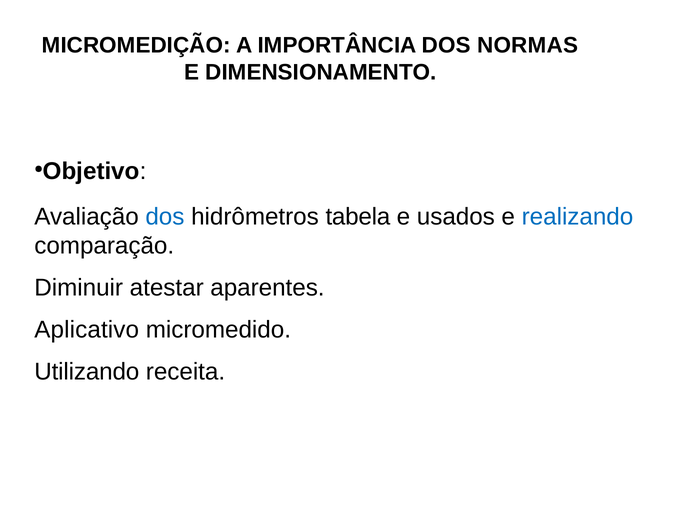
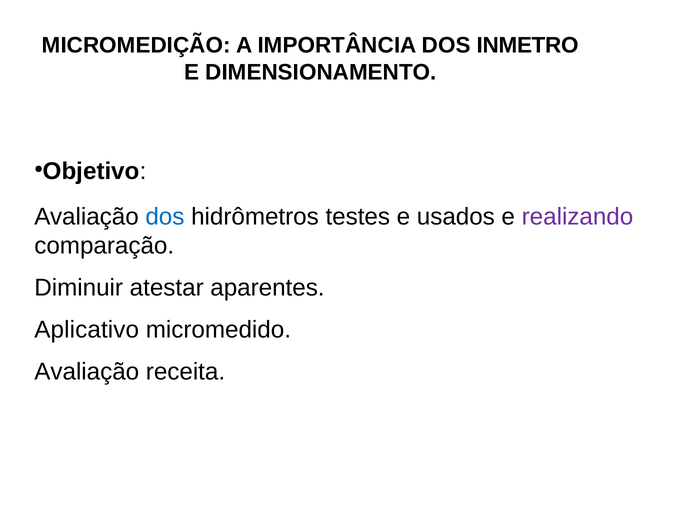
NORMAS: NORMAS -> INMETRO
tabela: tabela -> testes
realizando colour: blue -> purple
Utilizando at (87, 372): Utilizando -> Avaliação
